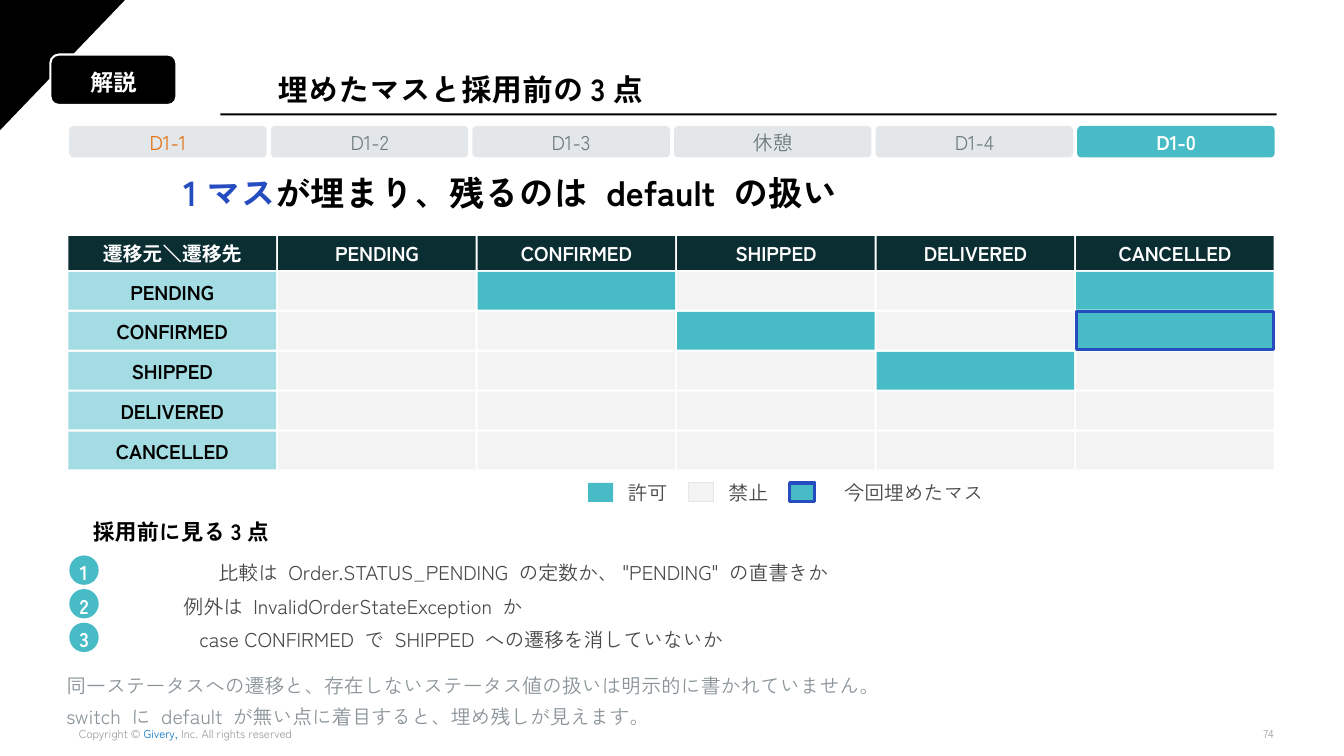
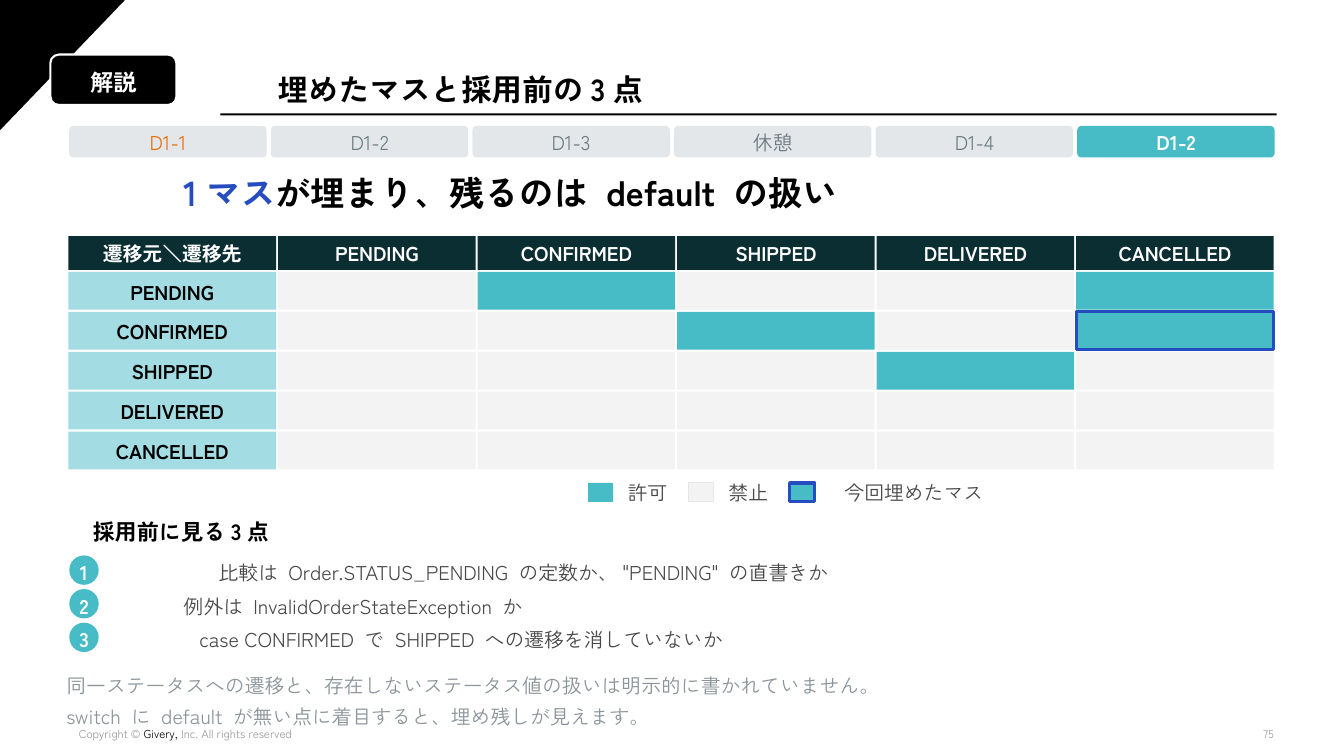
D1-4 D1-0: D1-0 -> D1-2
Givery colour: blue -> black
74: 74 -> 75
